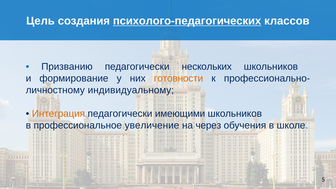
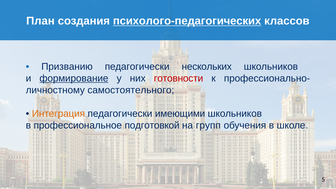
Цель: Цель -> План
формирование underline: none -> present
готовности colour: orange -> red
индивидуальному: индивидуальному -> самостоятельного
увеличение: увеличение -> подготовкой
через: через -> групп
